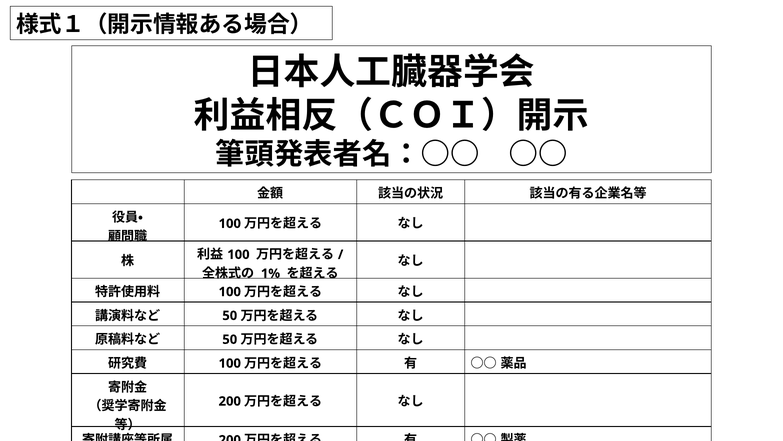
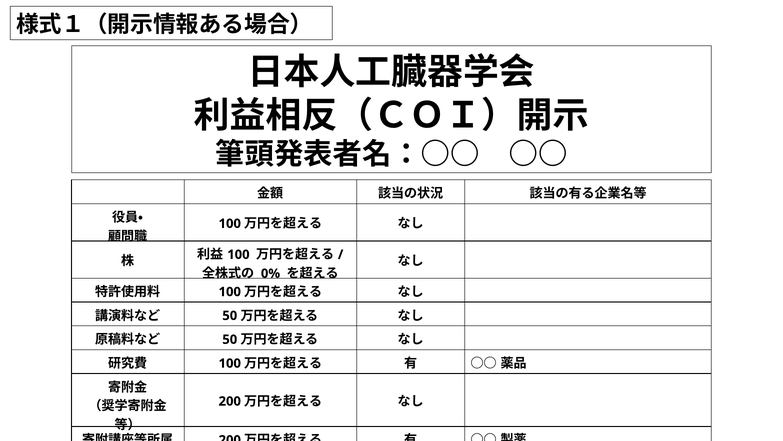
1%: 1% -> 0%
